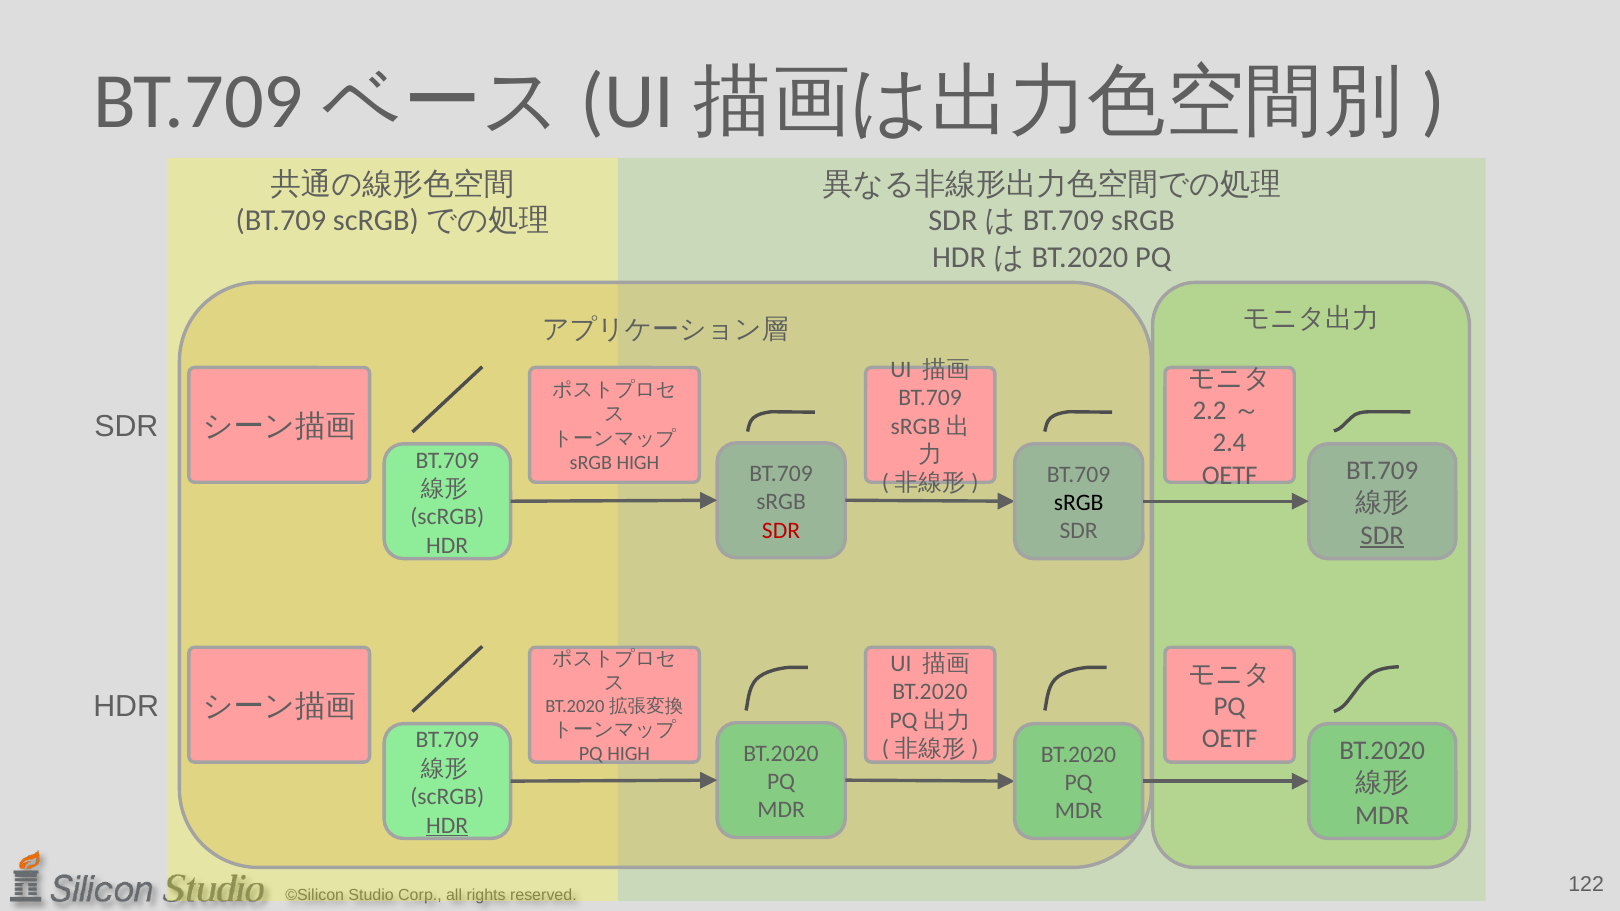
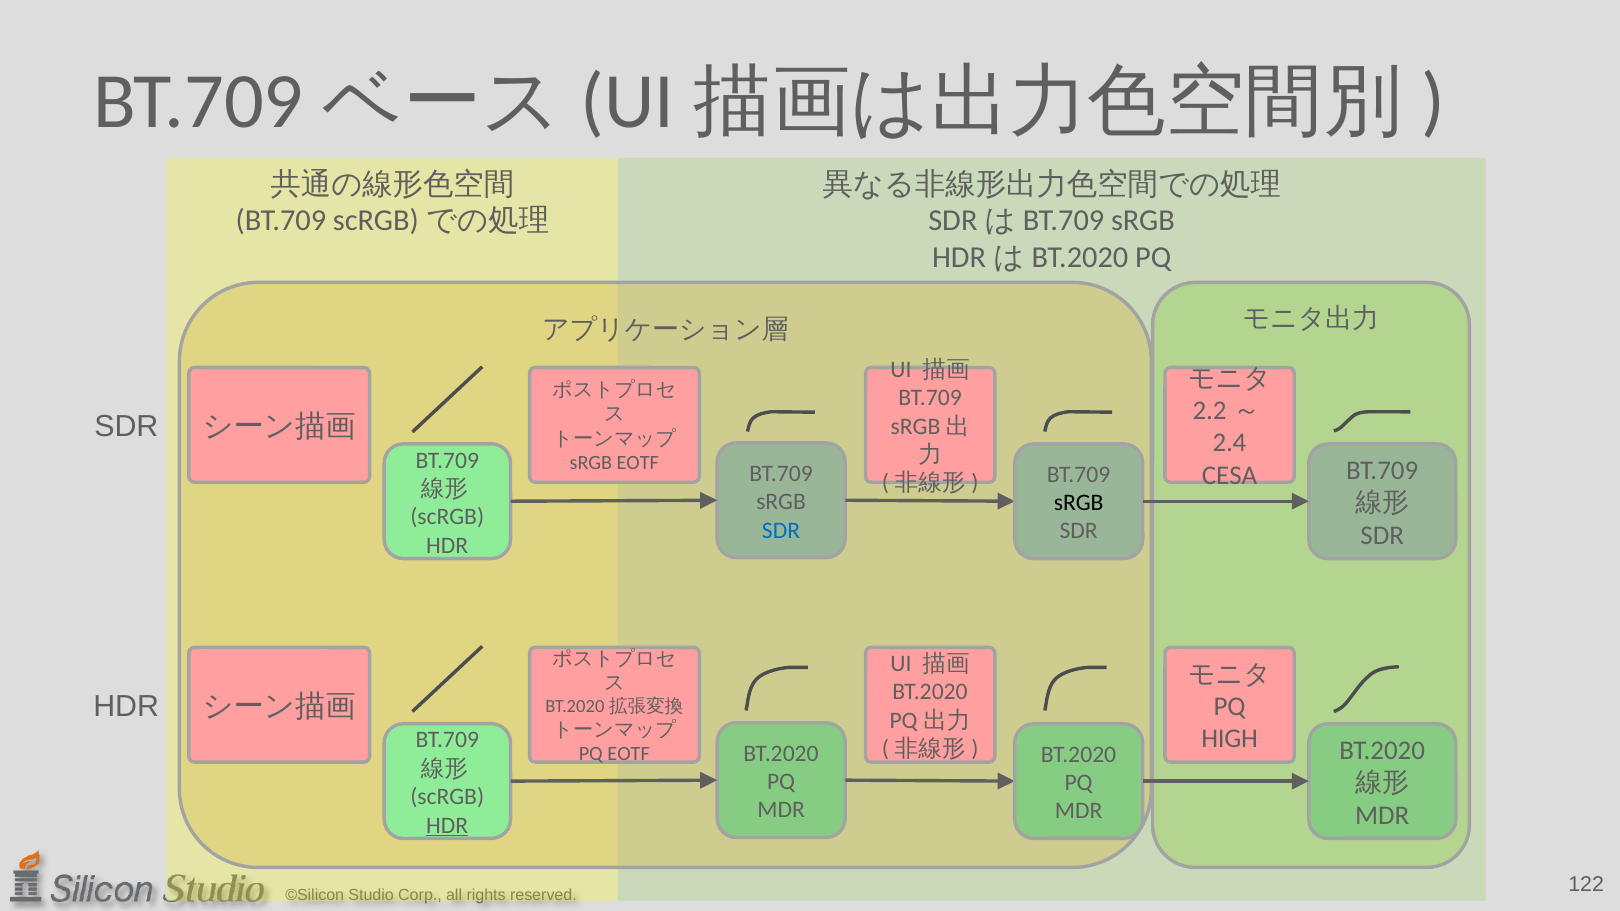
sRGB HIGH: HIGH -> EOTF
OETF at (1230, 475): OETF -> CESA
SDR at (781, 530) colour: red -> blue
SDR at (1382, 536) underline: present -> none
OETF at (1230, 739): OETF -> HIGH
PQ HIGH: HIGH -> EOTF
